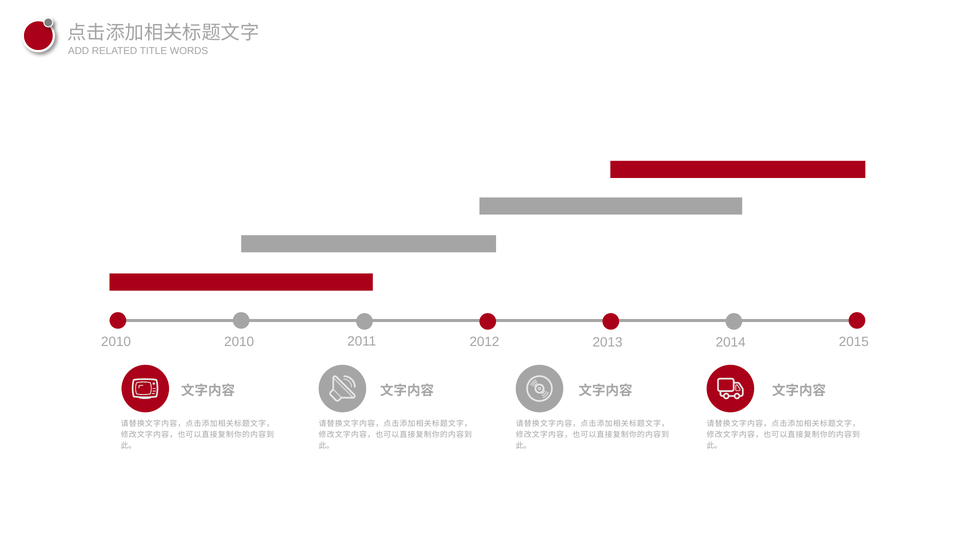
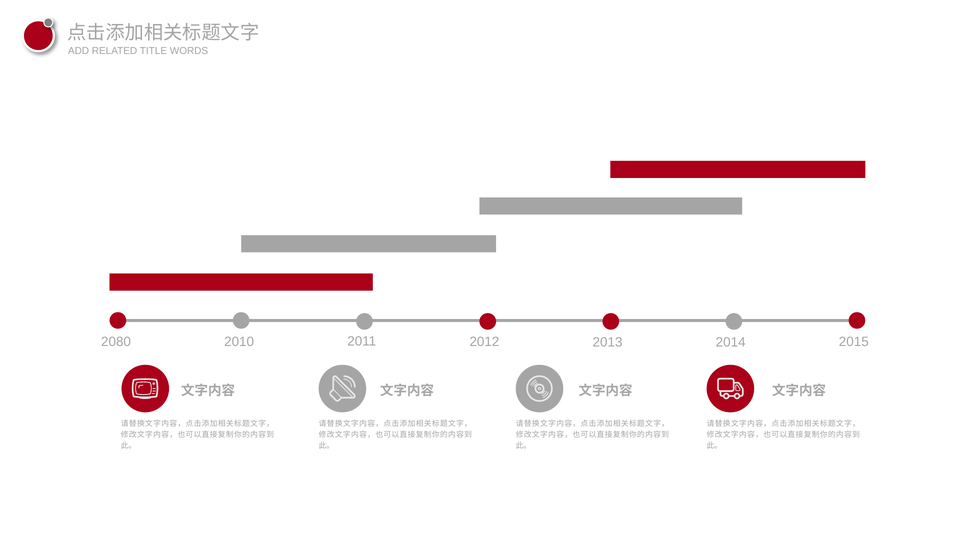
2010 at (116, 342): 2010 -> 2080
